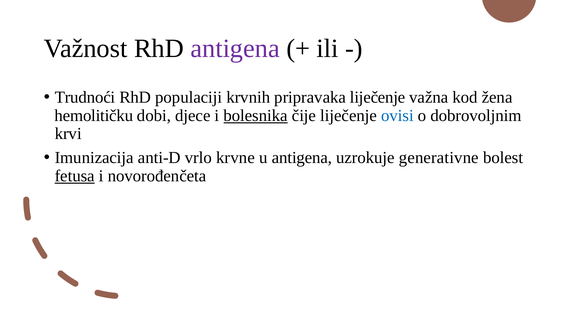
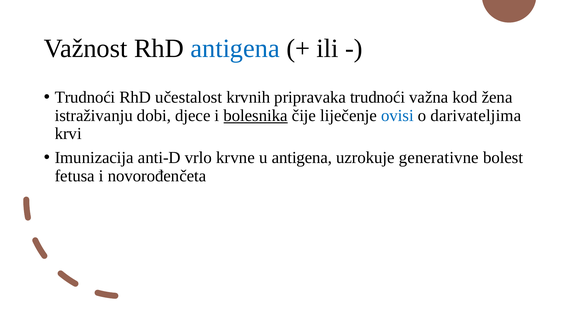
antigena at (235, 48) colour: purple -> blue
populaciji: populaciji -> učestalost
pripravaka liječenje: liječenje -> trudnoći
hemolitičku: hemolitičku -> istraživanju
dobrovoljnim: dobrovoljnim -> darivateljima
fetusa underline: present -> none
